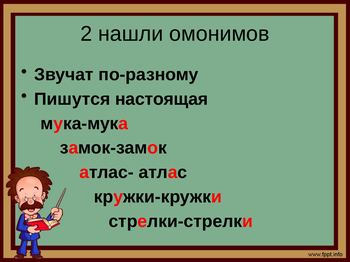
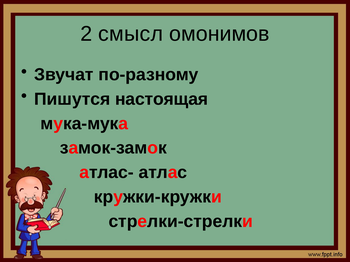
нашли: нашли -> смысл
